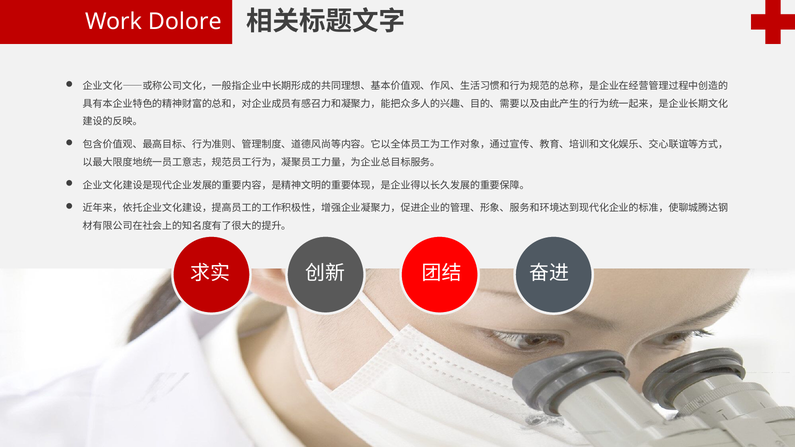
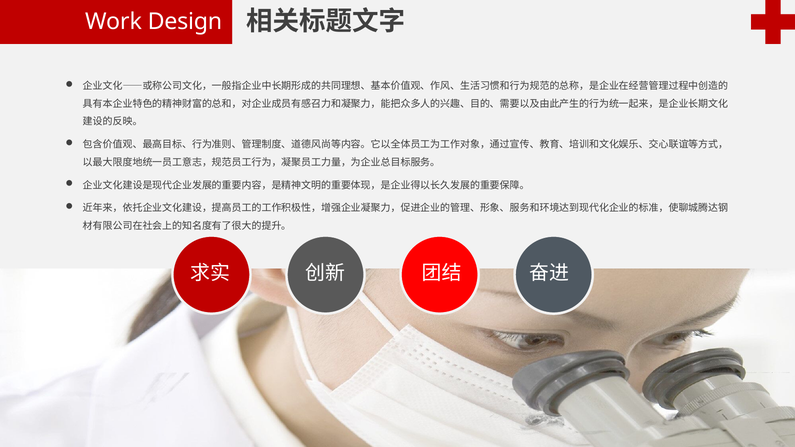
Dolore: Dolore -> Design
